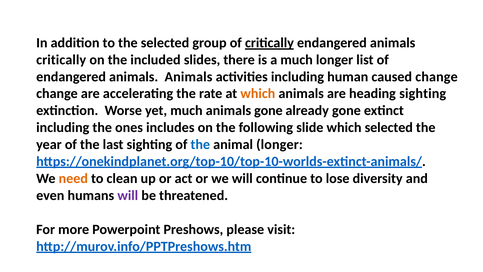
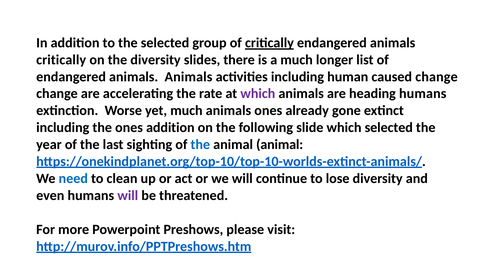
the included: included -> diversity
which at (258, 94) colour: orange -> purple
heading sighting: sighting -> humans
animals gone: gone -> ones
ones includes: includes -> addition
animal longer: longer -> animal
need colour: orange -> blue
